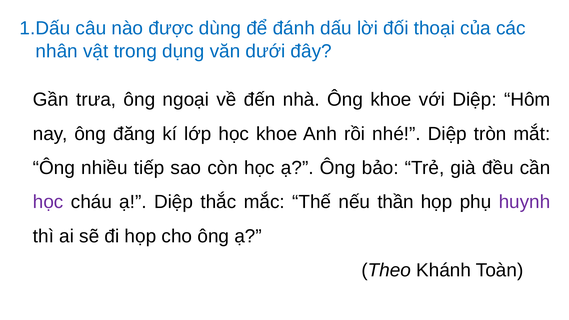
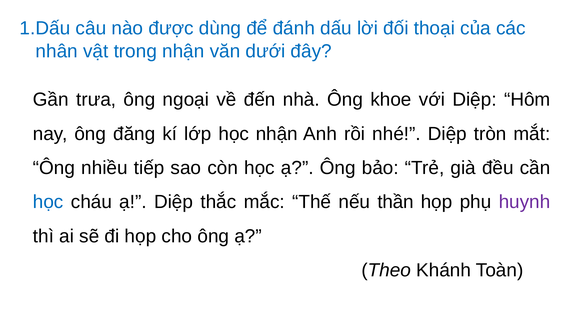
trong dụng: dụng -> nhận
học khoe: khoe -> nhận
học at (48, 202) colour: purple -> blue
